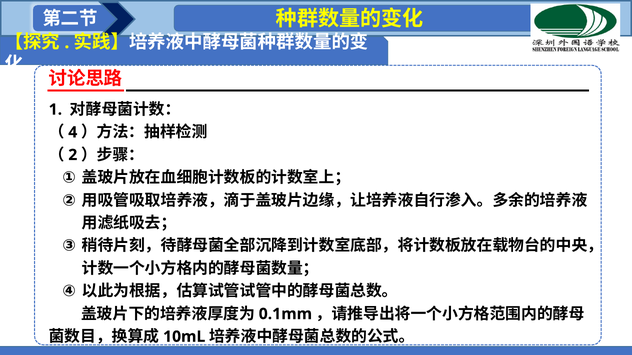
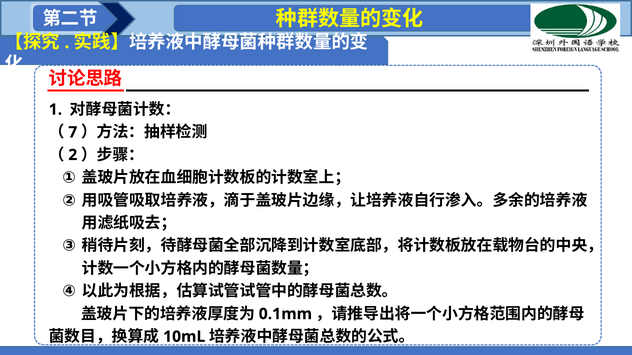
4: 4 -> 7
